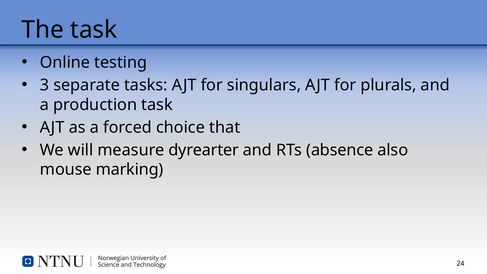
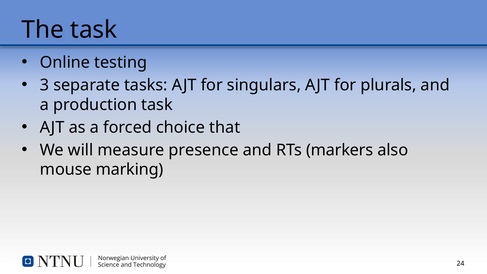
dyrearter: dyrearter -> presence
absence: absence -> markers
